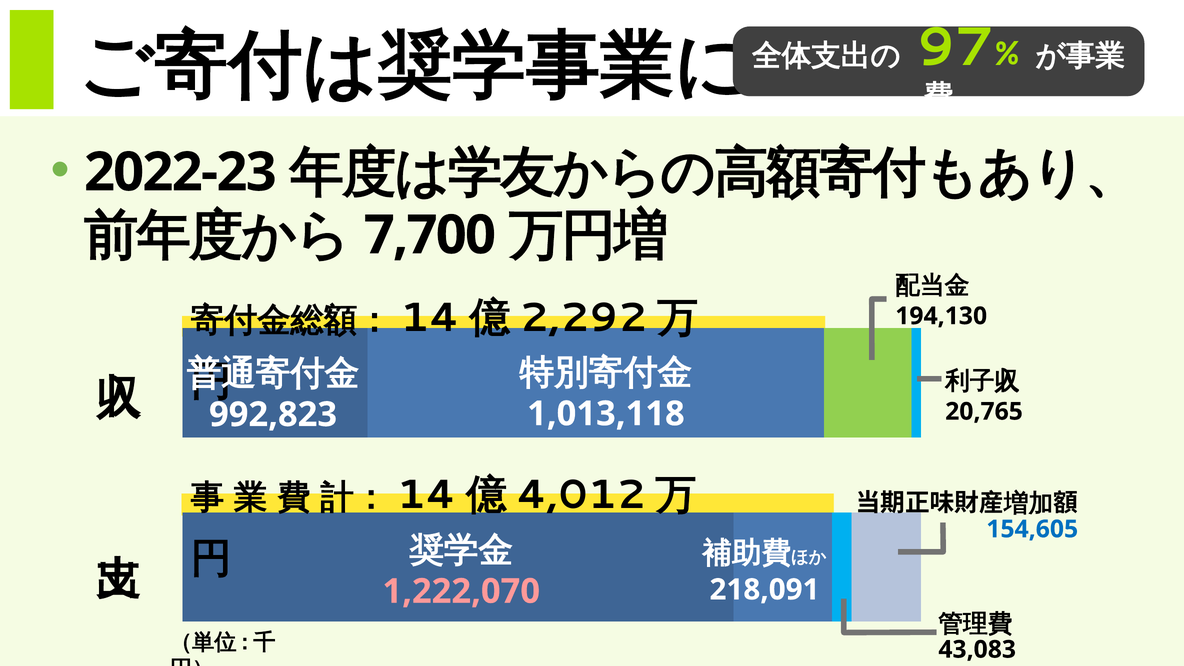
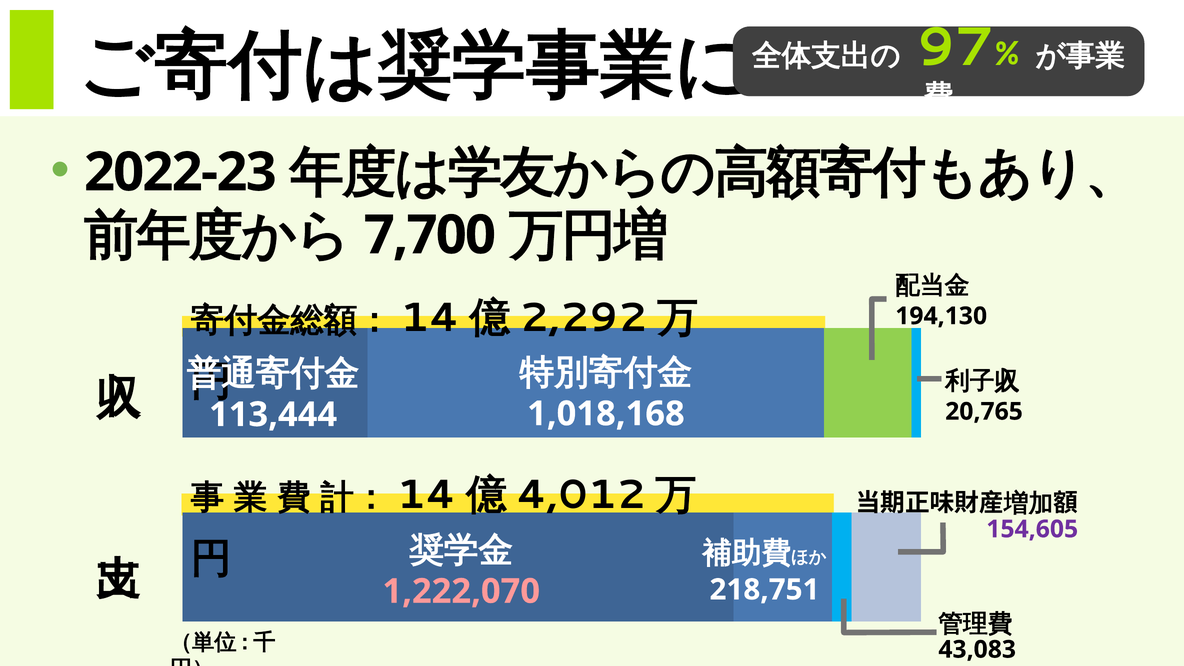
1,013,118: 1,013,118 -> 1,018,168
992,823: 992,823 -> 113,444
154,605 colour: blue -> purple
218,091: 218,091 -> 218,751
